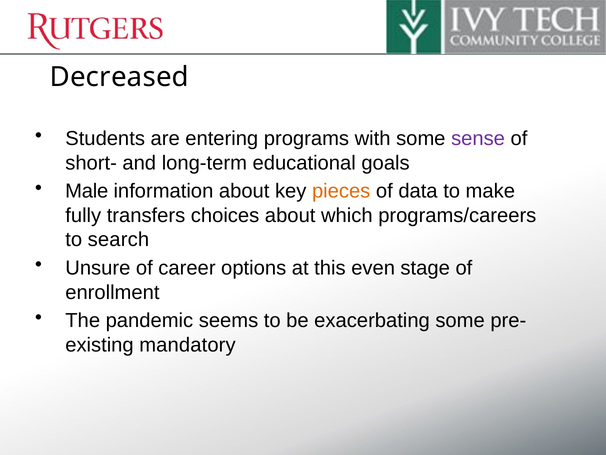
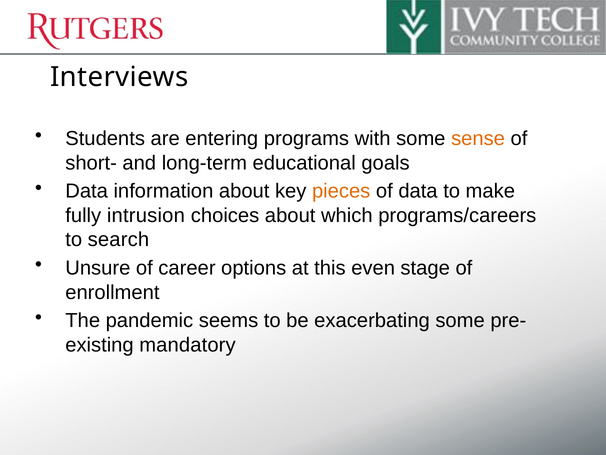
Decreased: Decreased -> Interviews
sense colour: purple -> orange
Male at (87, 191): Male -> Data
transfers: transfers -> intrusion
